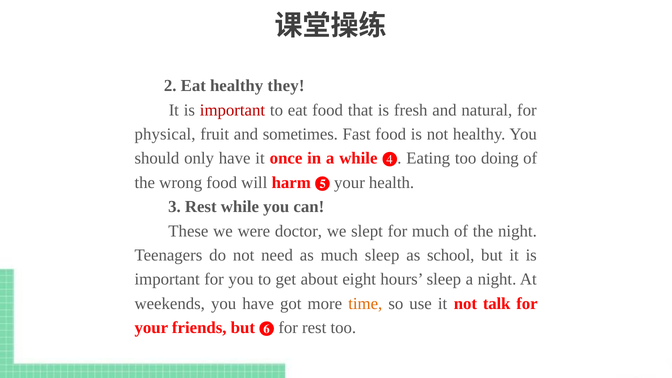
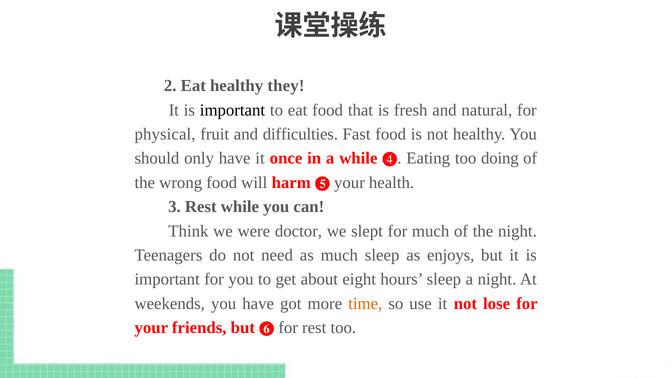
important at (232, 110) colour: red -> black
sometimes: sometimes -> difficulties
These: These -> Think
school: school -> enjoys
talk: talk -> lose
